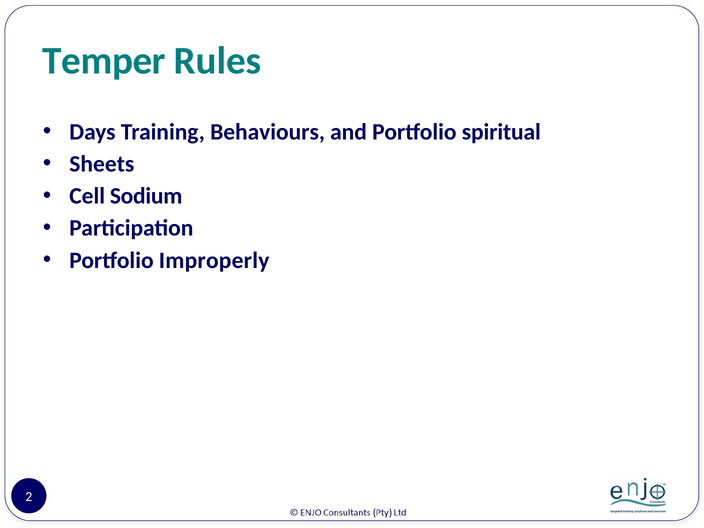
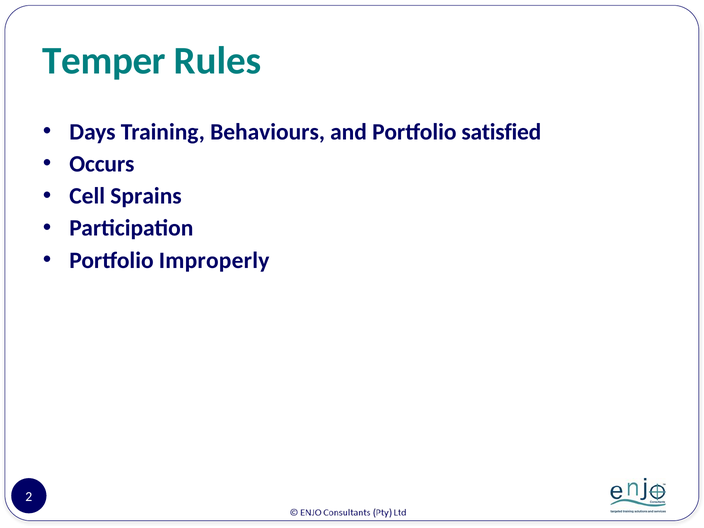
spiritual: spiritual -> satisfied
Sheets: Sheets -> Occurs
Sodium: Sodium -> Sprains
